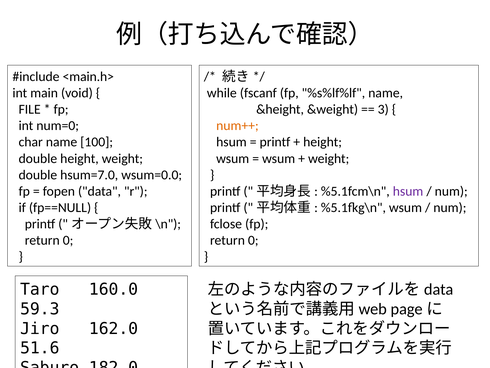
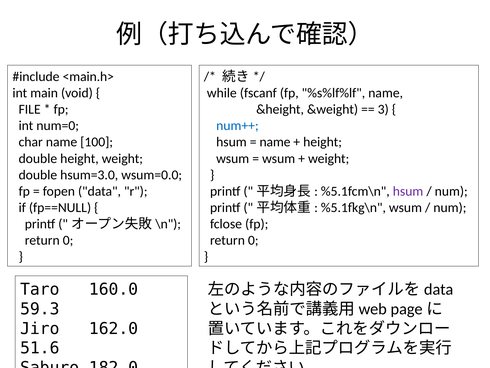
num++ colour: orange -> blue
printf at (275, 142): printf -> name
hsum=7.0: hsum=7.0 -> hsum=3.0
